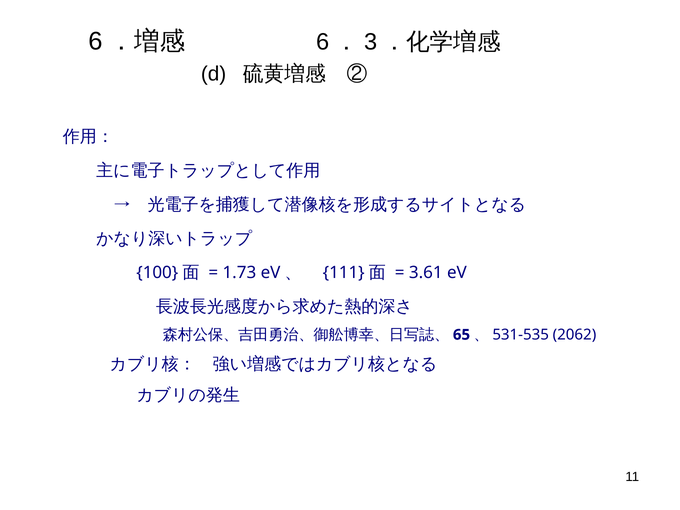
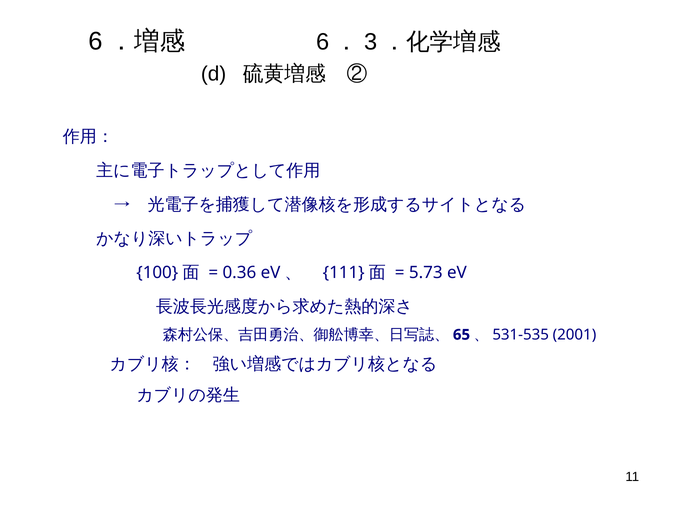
1.73: 1.73 -> 0.36
3.61: 3.61 -> 5.73
2062: 2062 -> 2001
